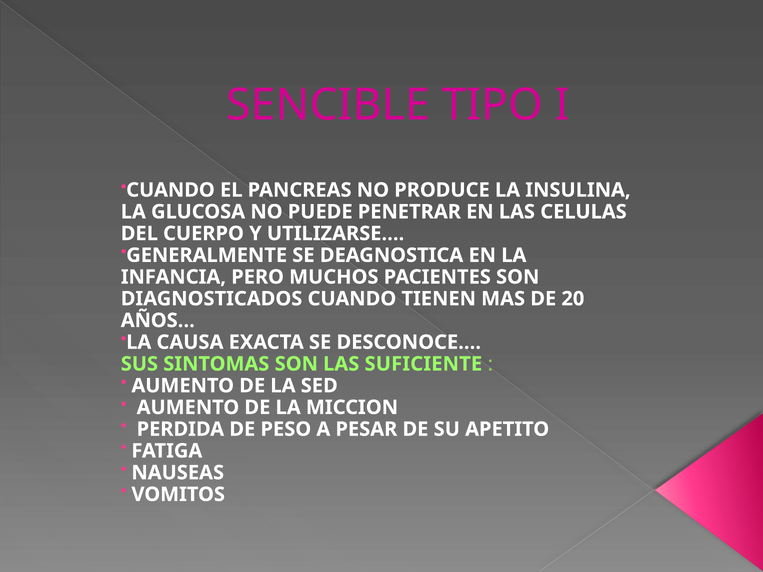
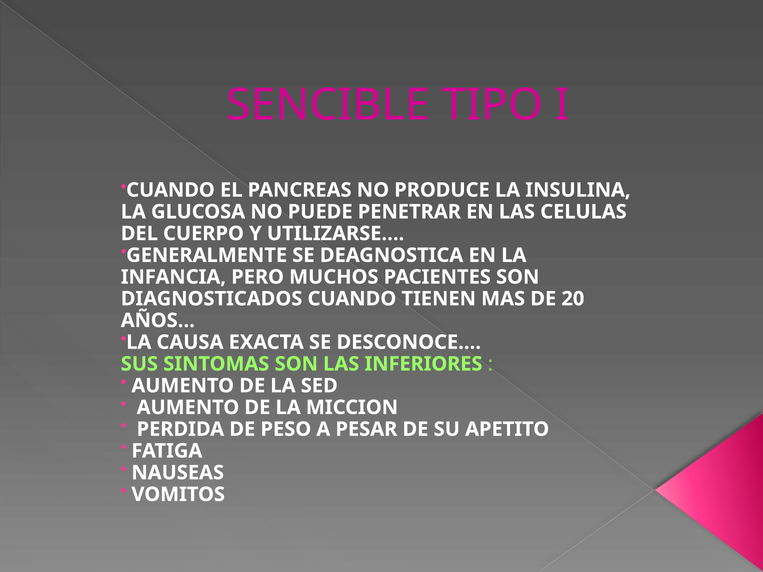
SUFICIENTE: SUFICIENTE -> INFERIORES
